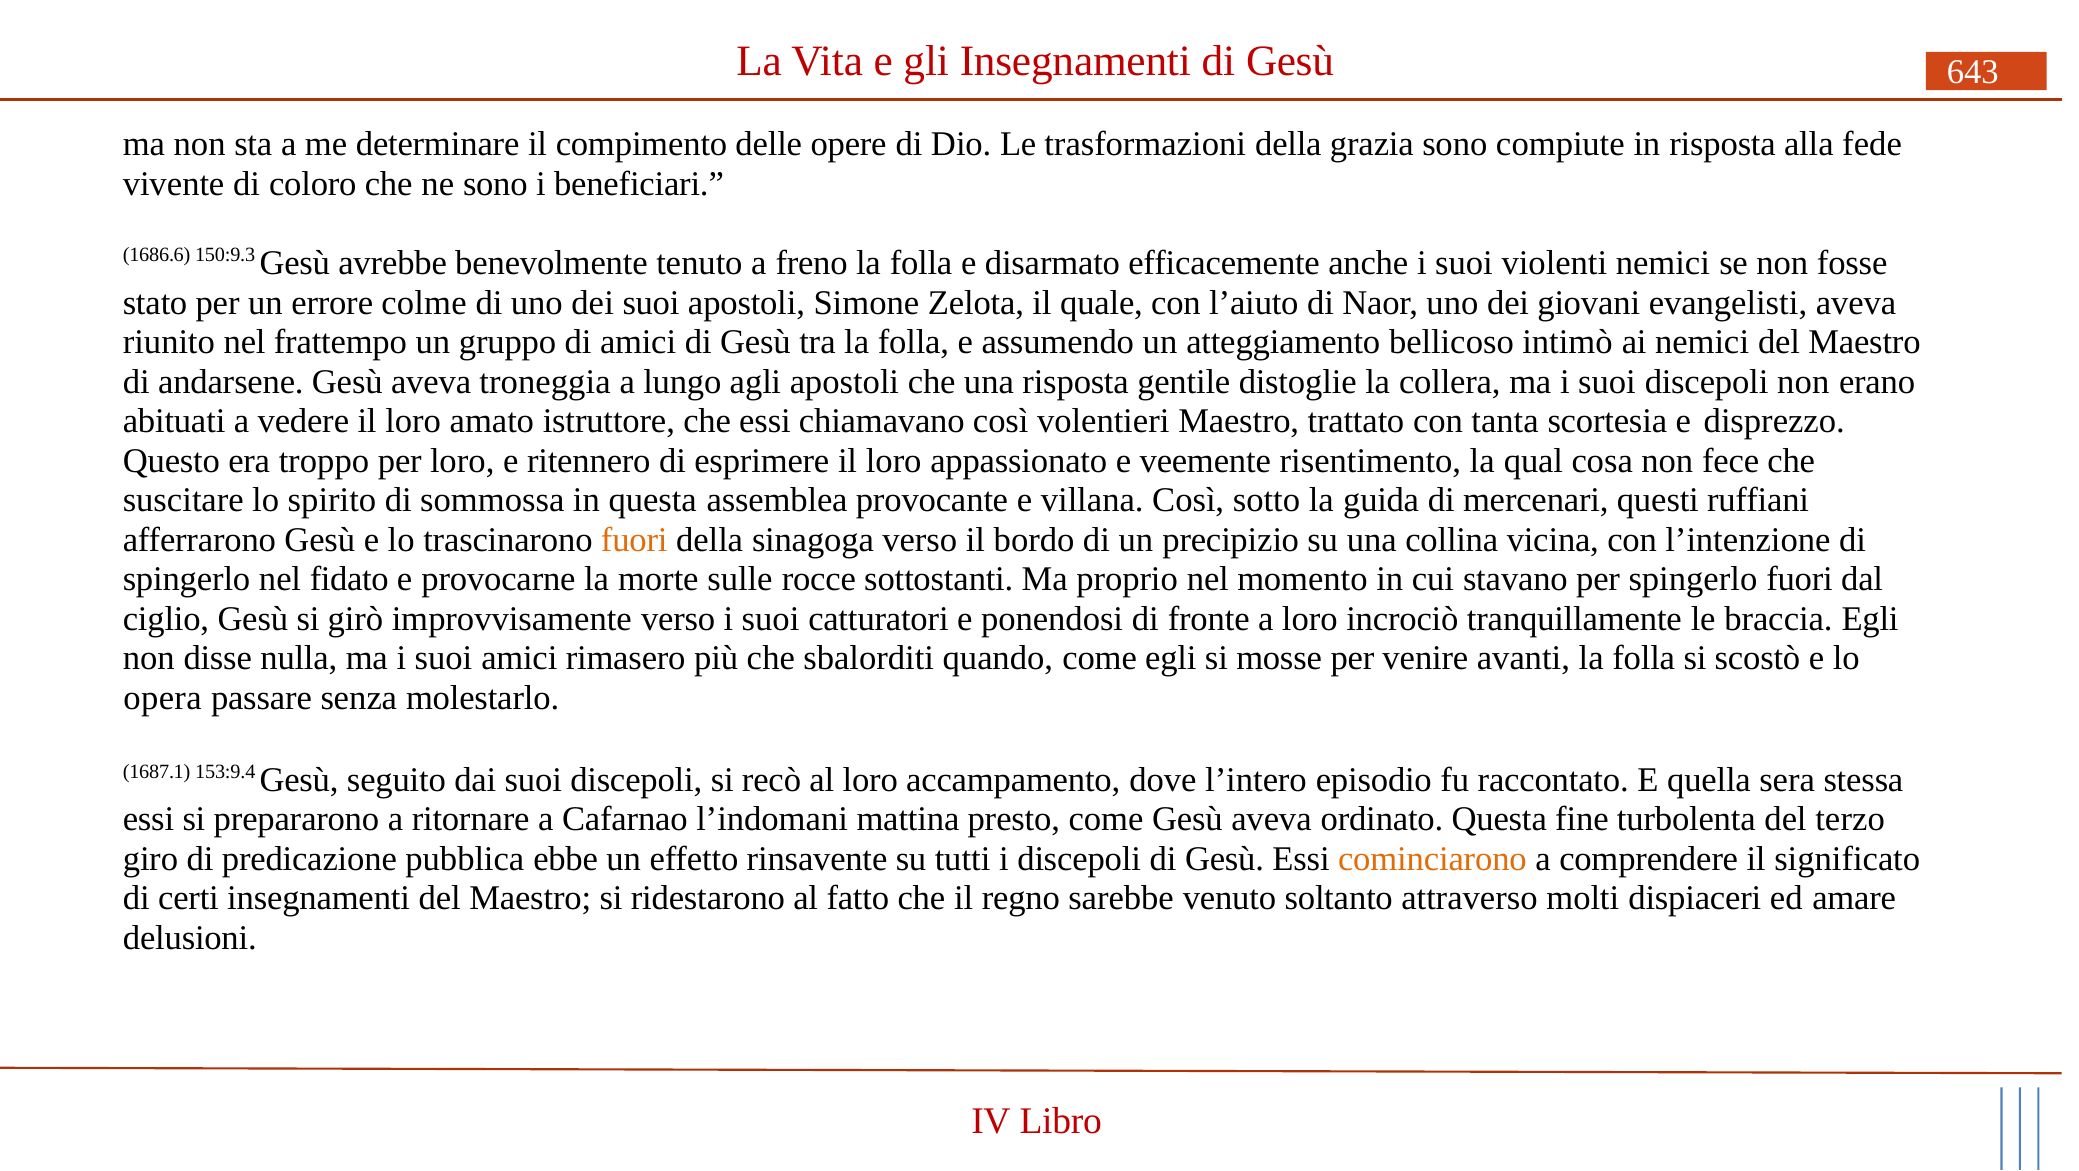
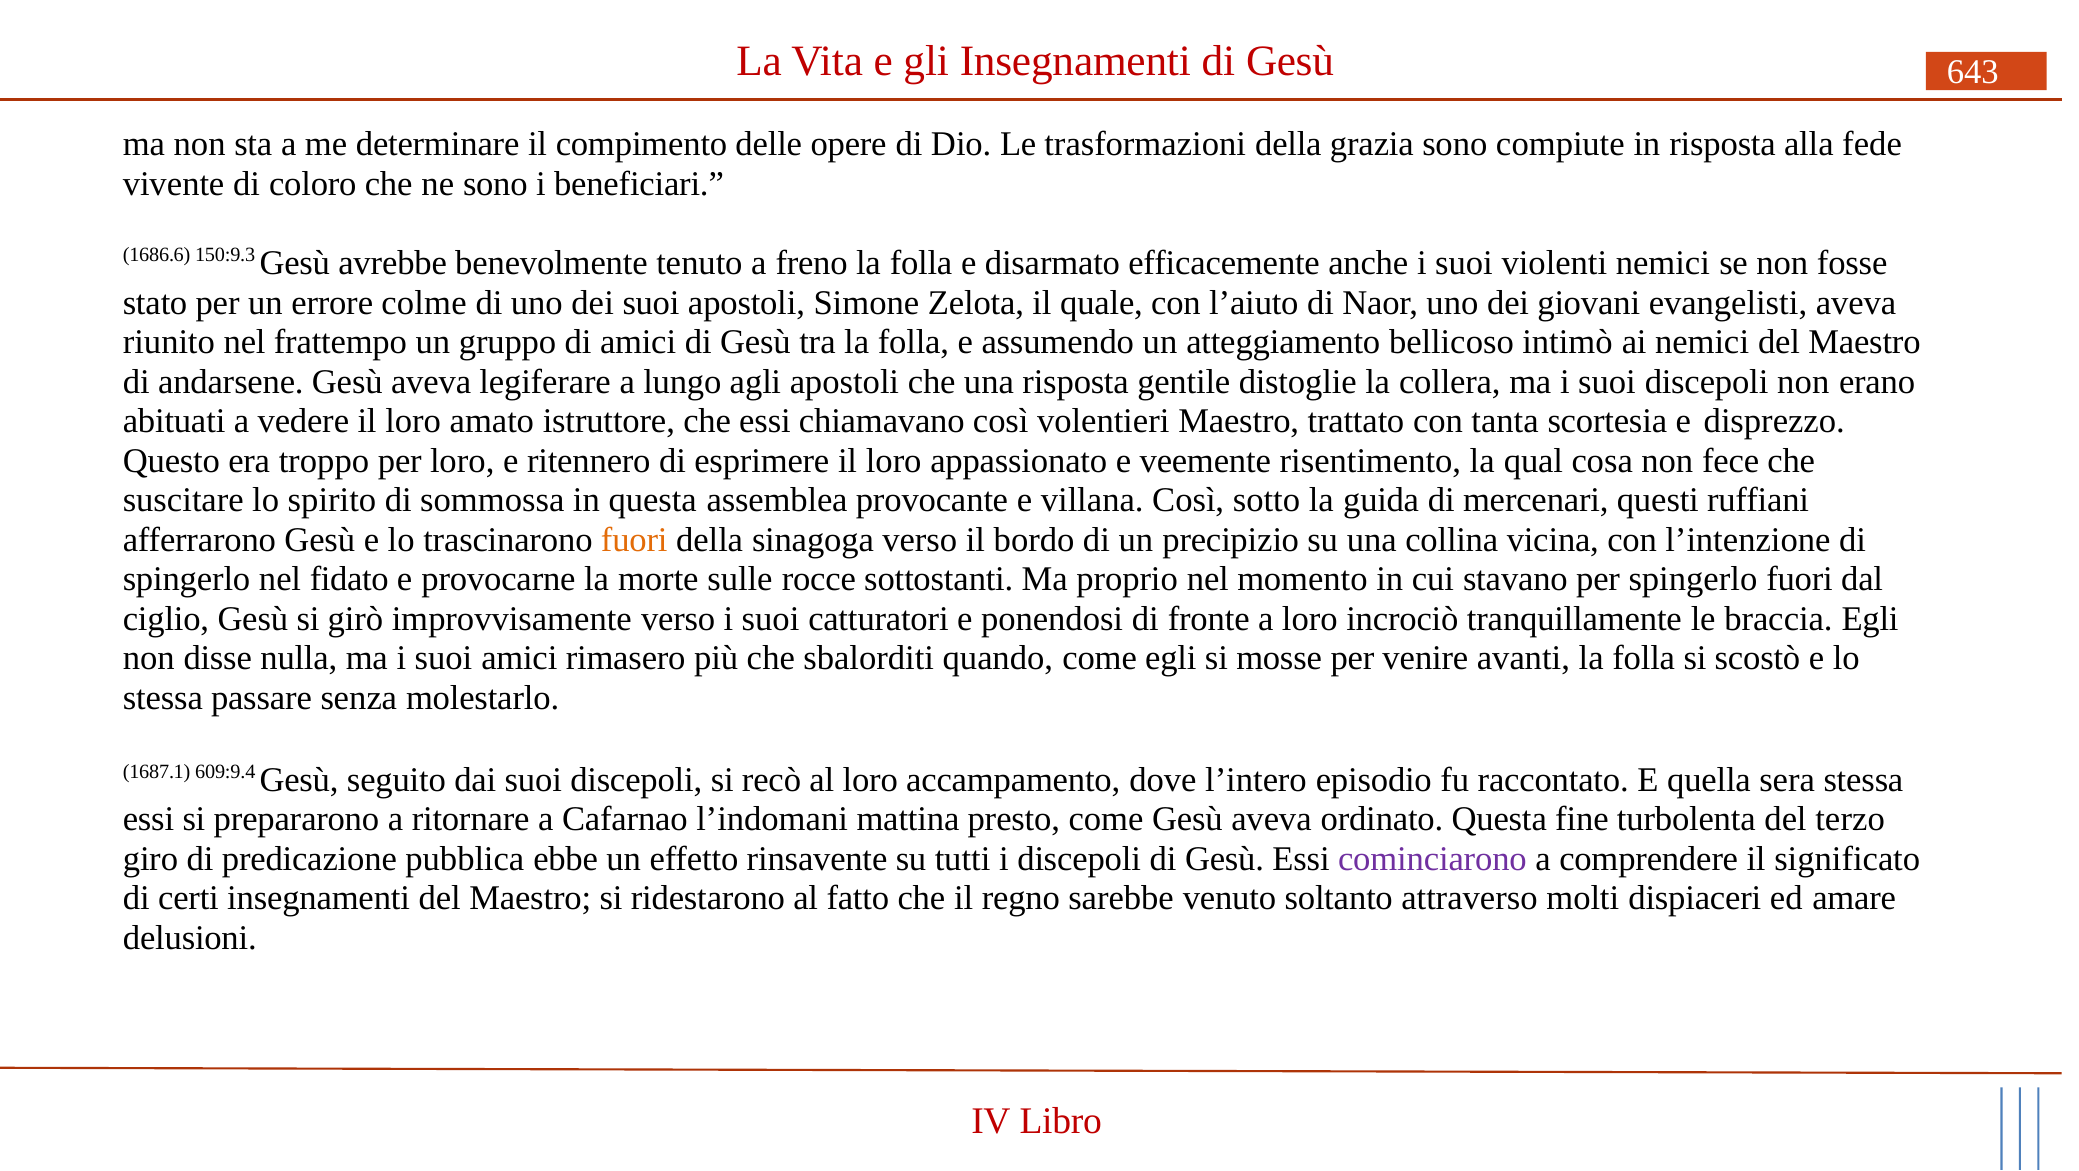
troneggia: troneggia -> legiferare
opera at (163, 698): opera -> stessa
153:9.4: 153:9.4 -> 609:9.4
cominciarono colour: orange -> purple
